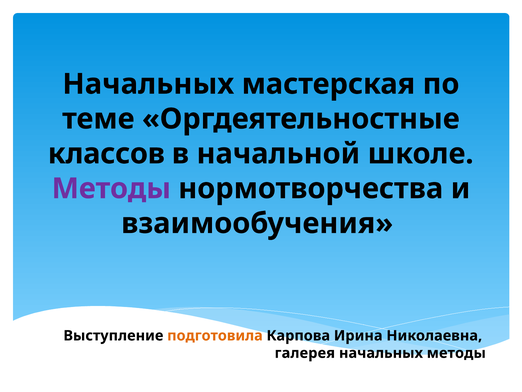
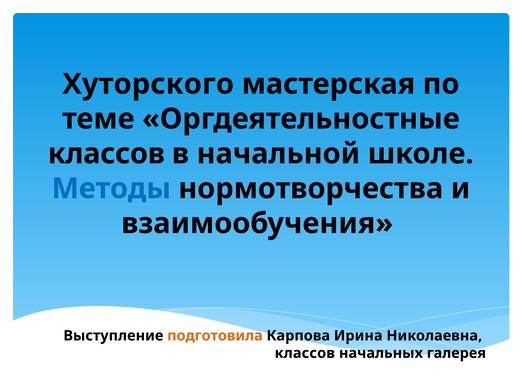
Начальных at (148, 84): Начальных -> Хуторского
Методы at (111, 188) colour: purple -> blue
галерея at (305, 353): галерея -> классов
начальных методы: методы -> галерея
